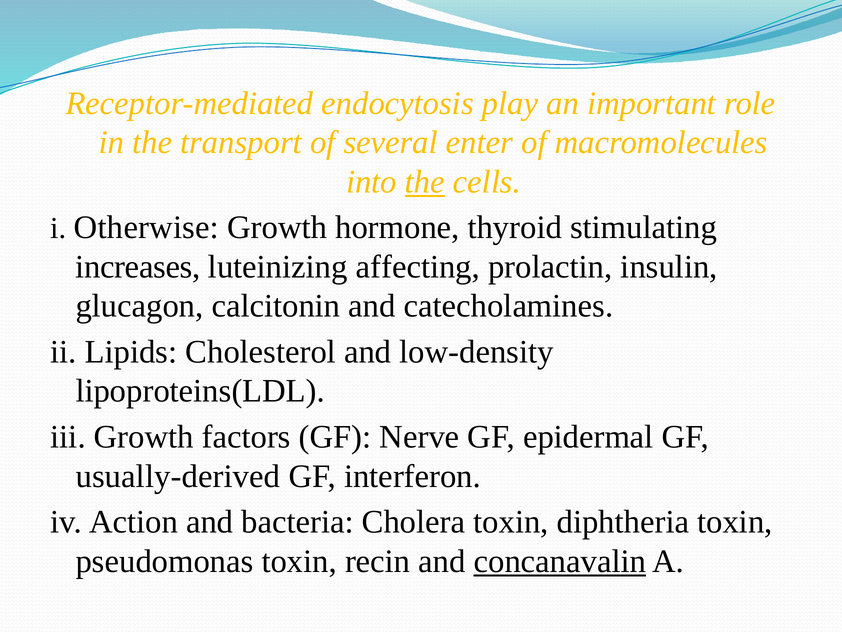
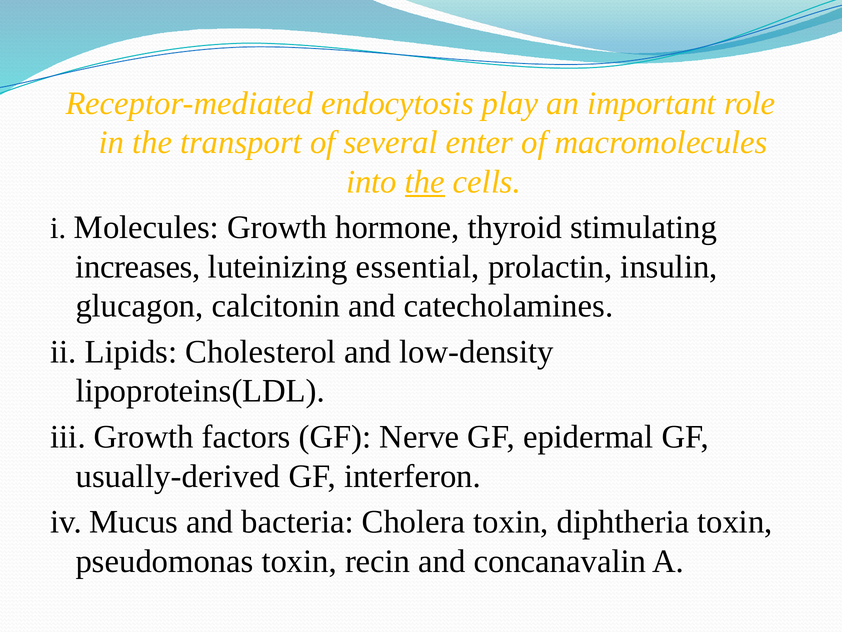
Otherwise: Otherwise -> Molecules
affecting: affecting -> essential
Action: Action -> Mucus
concanavalin underline: present -> none
